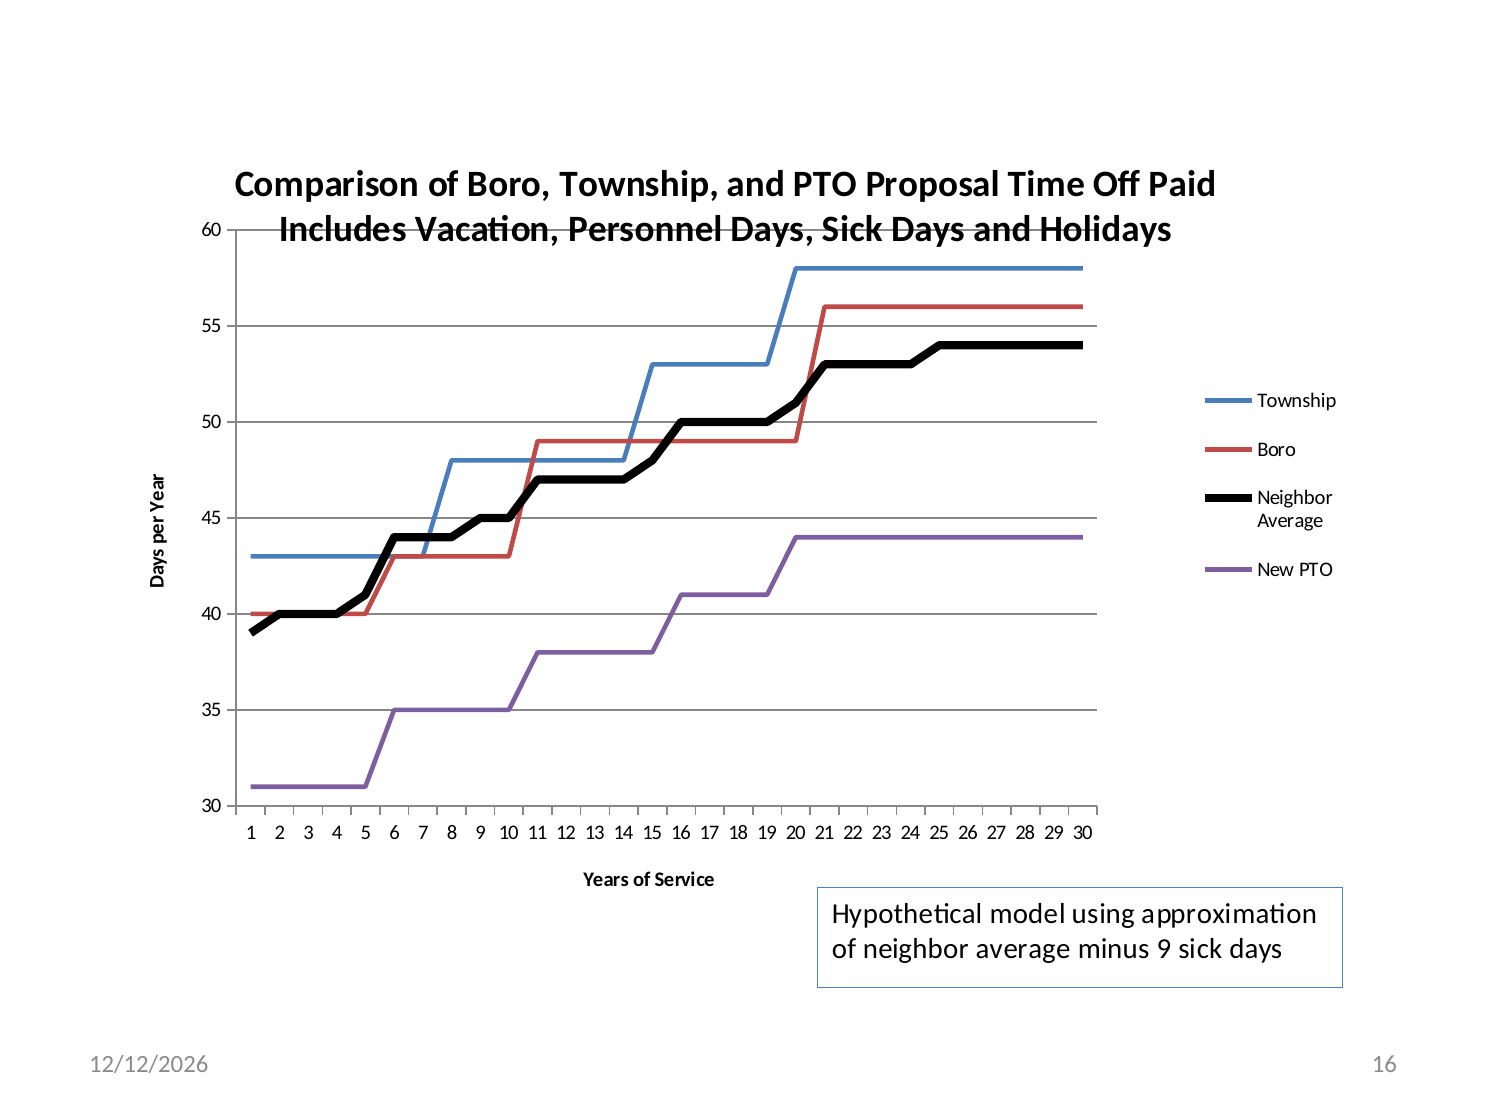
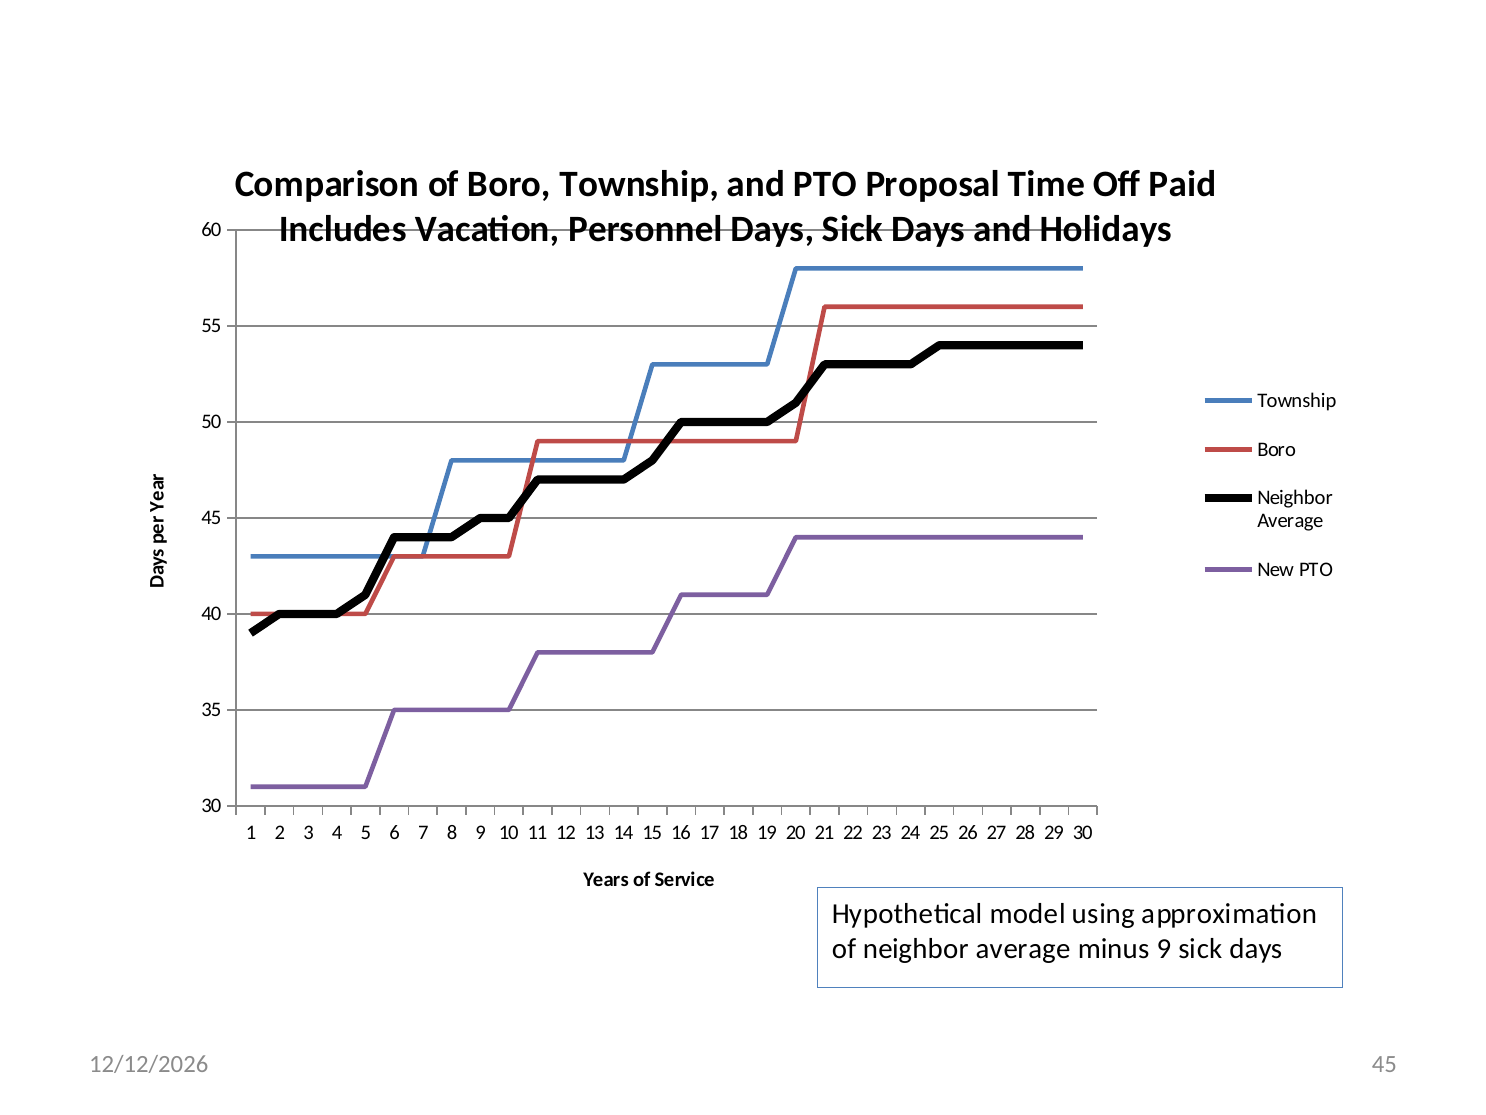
16 at (1384, 1064): 16 -> 45
